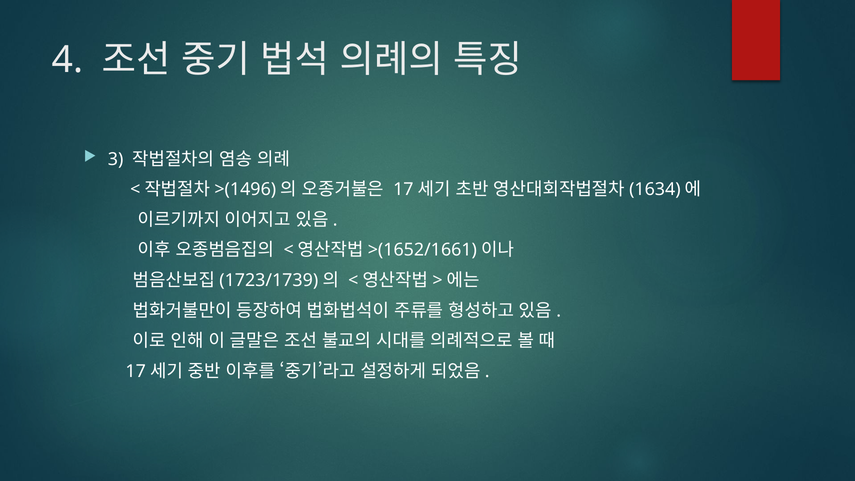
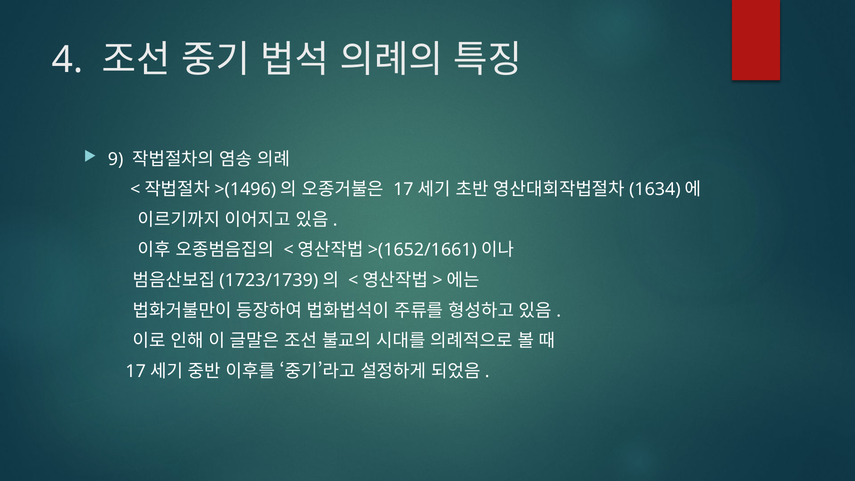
3: 3 -> 9
